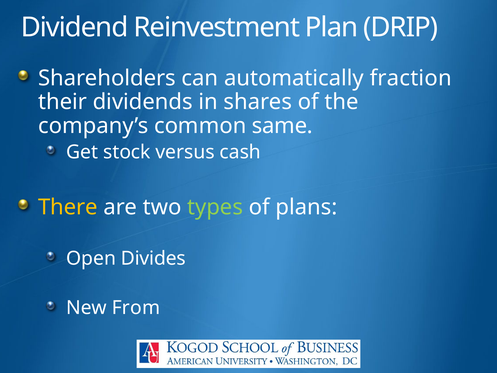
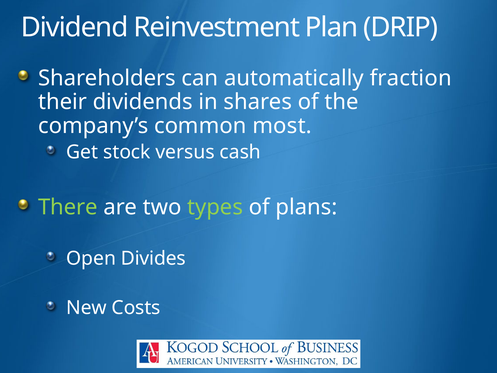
same: same -> most
There colour: yellow -> light green
From: From -> Costs
